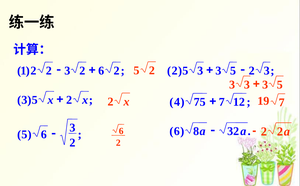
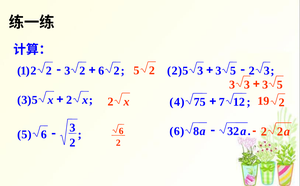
x 7: 7 -> 2
